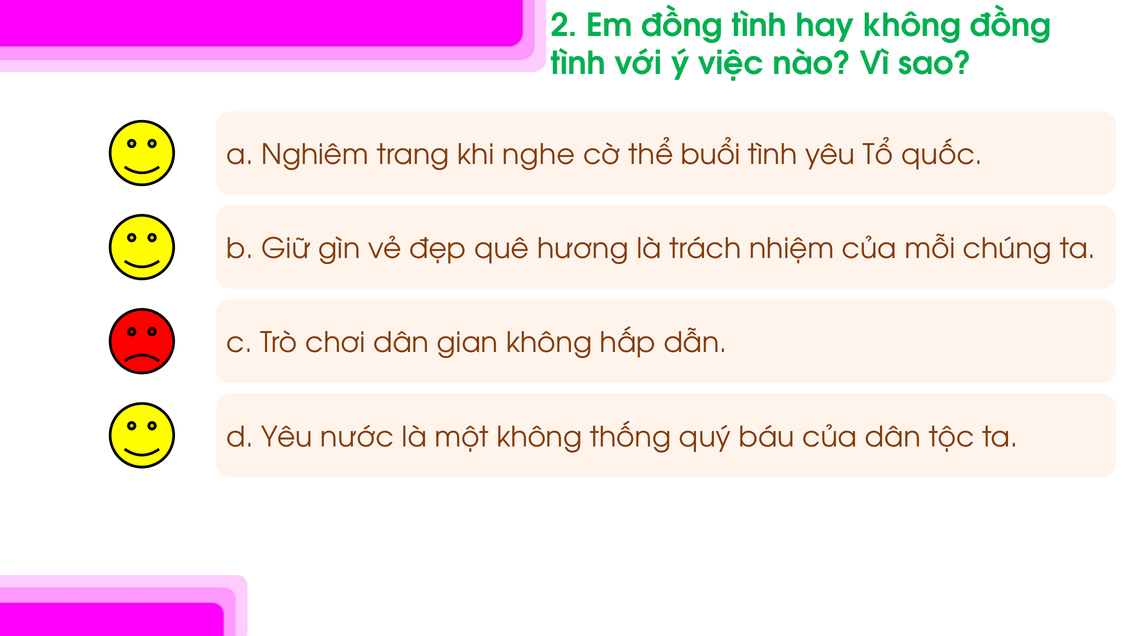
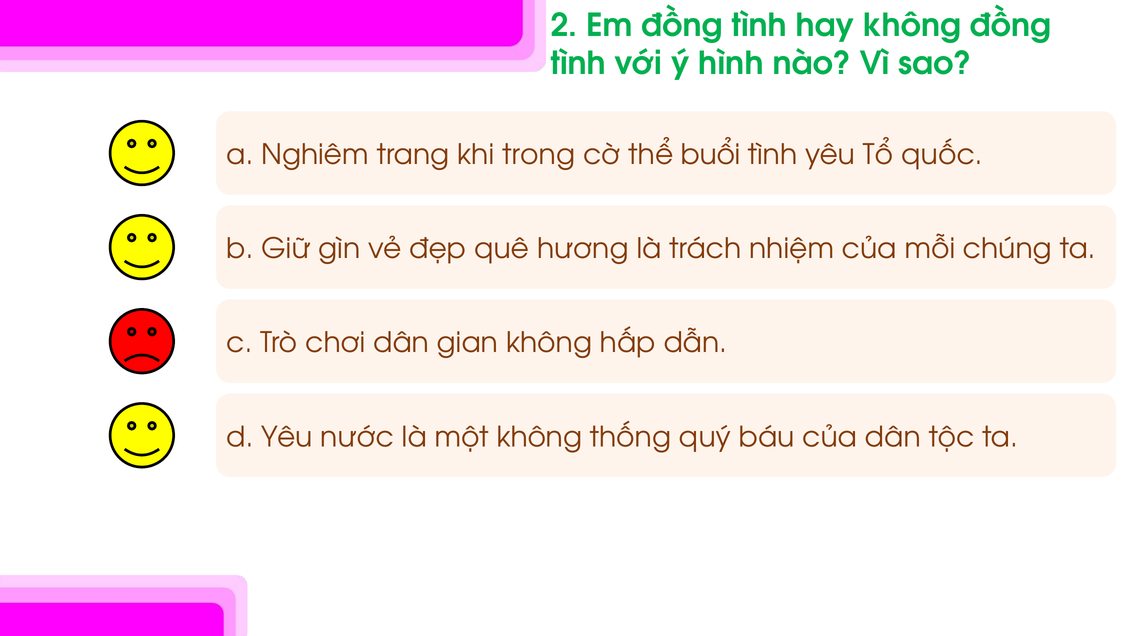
việc: việc -> hình
nghe: nghe -> trong
